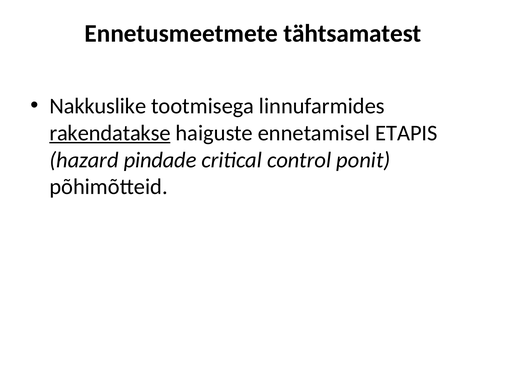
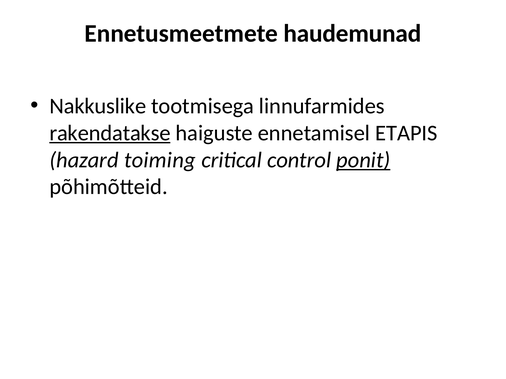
tähtsamatest: tähtsamatest -> haudemunad
pindade: pindade -> toiming
ponit underline: none -> present
